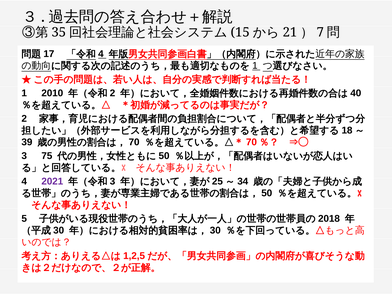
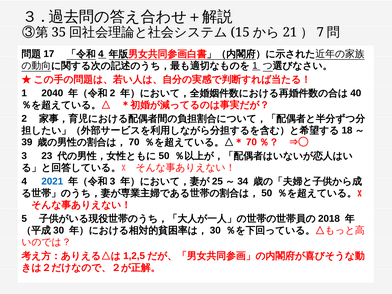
2010: 2010 -> 2040
75: 75 -> 23
2021 colour: purple -> blue
